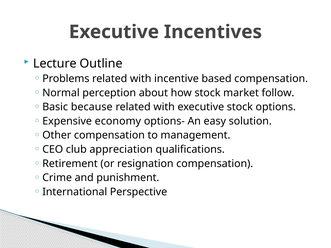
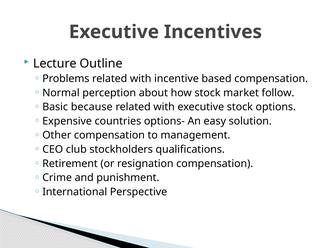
economy: economy -> countries
appreciation: appreciation -> stockholders
